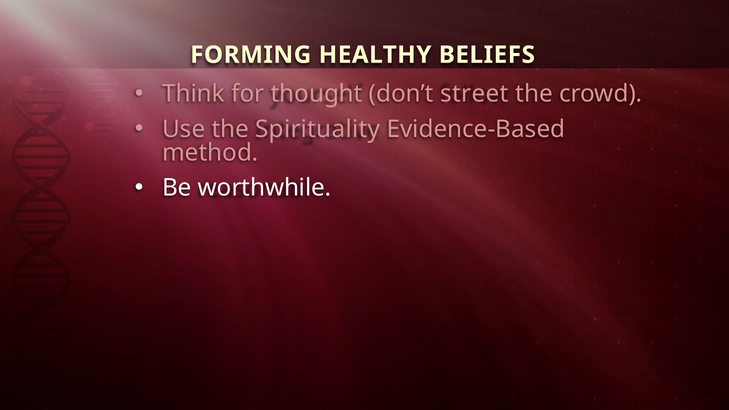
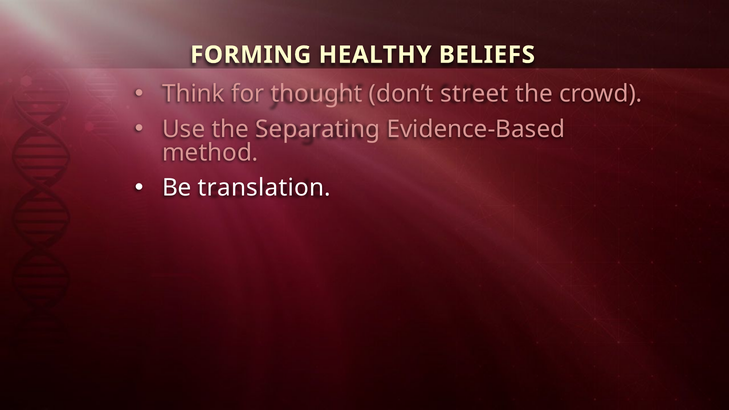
Spirituality: Spirituality -> Separating
worthwhile: worthwhile -> translation
